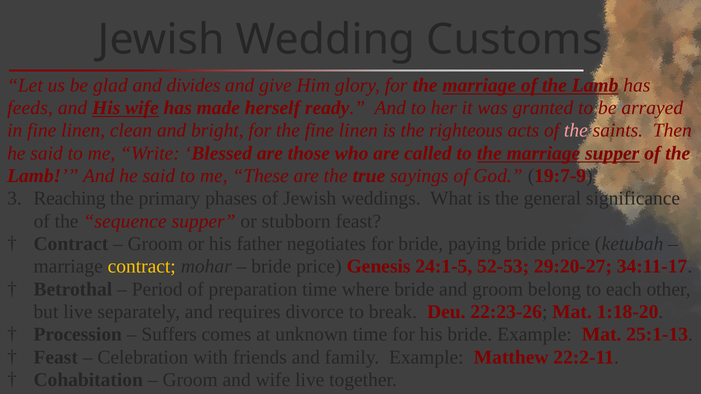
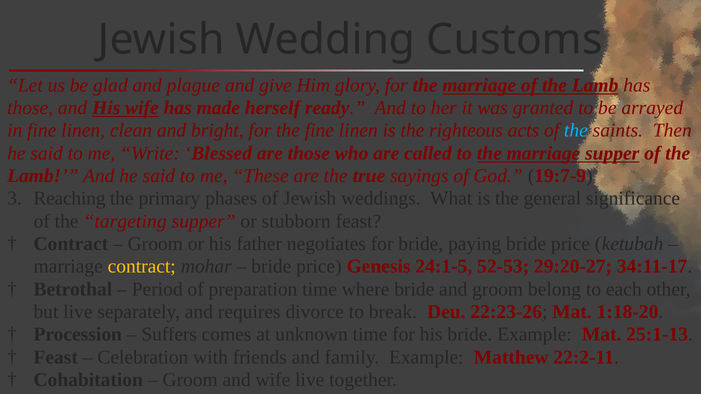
divides: divides -> plague
feeds at (30, 108): feeds -> those
the at (576, 131) colour: pink -> light blue
sequence: sequence -> targeting
